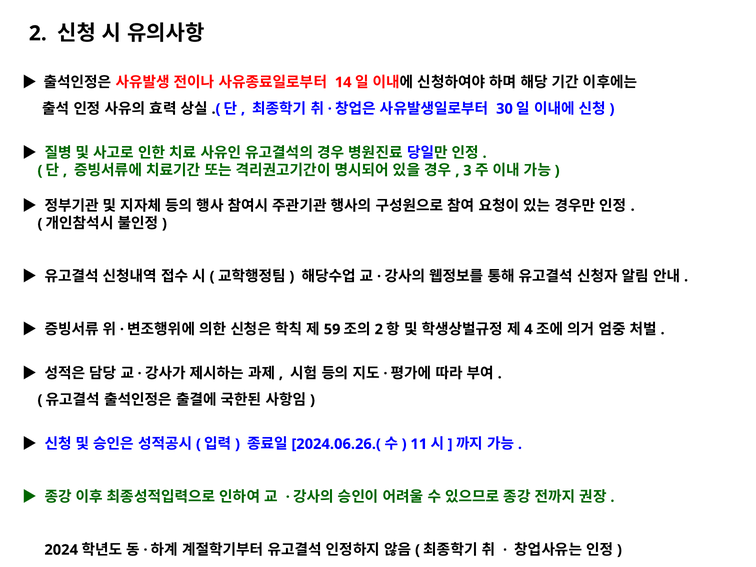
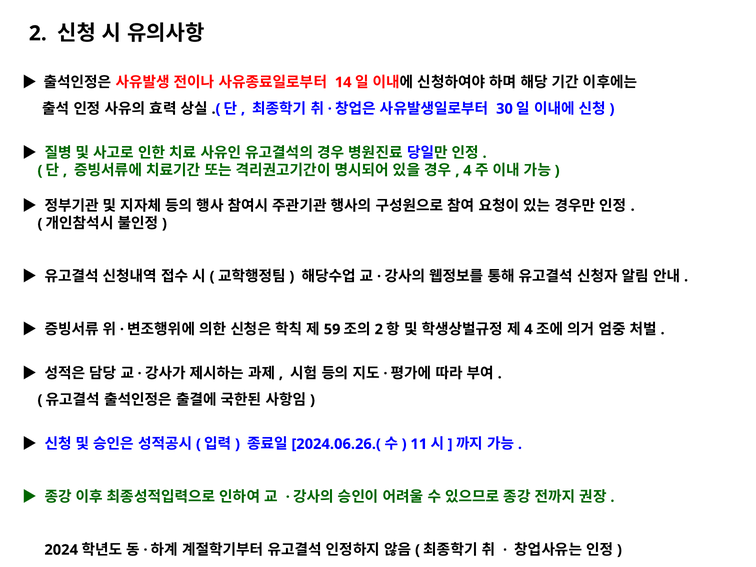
3 at (467, 171): 3 -> 4
